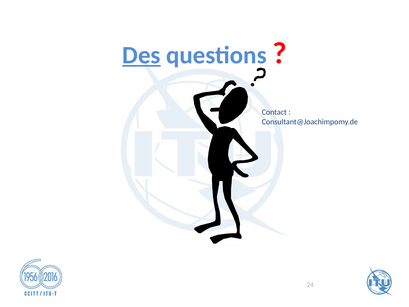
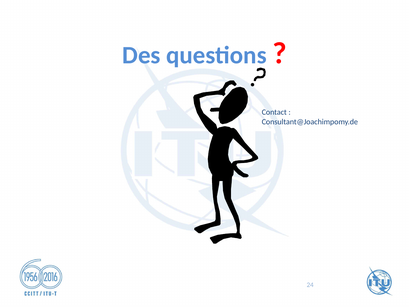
Des underline: present -> none
